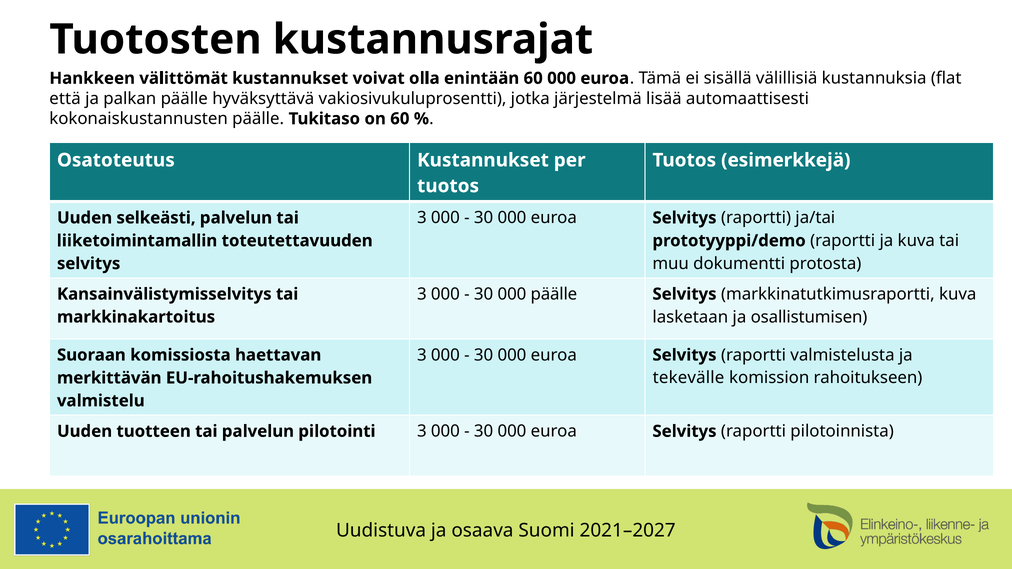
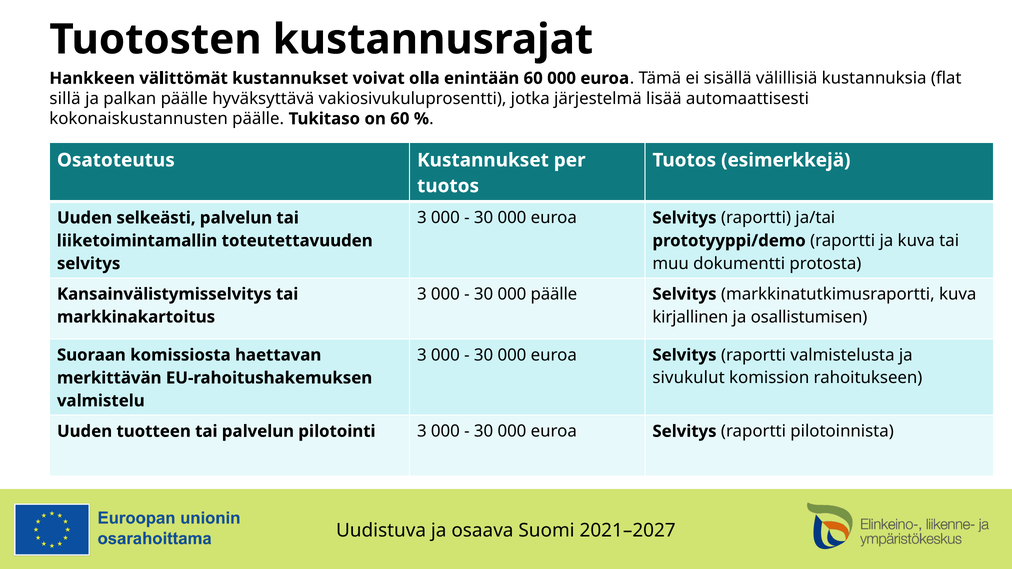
että: että -> sillä
lasketaan: lasketaan -> kirjallinen
tekevälle: tekevälle -> sivukulut
